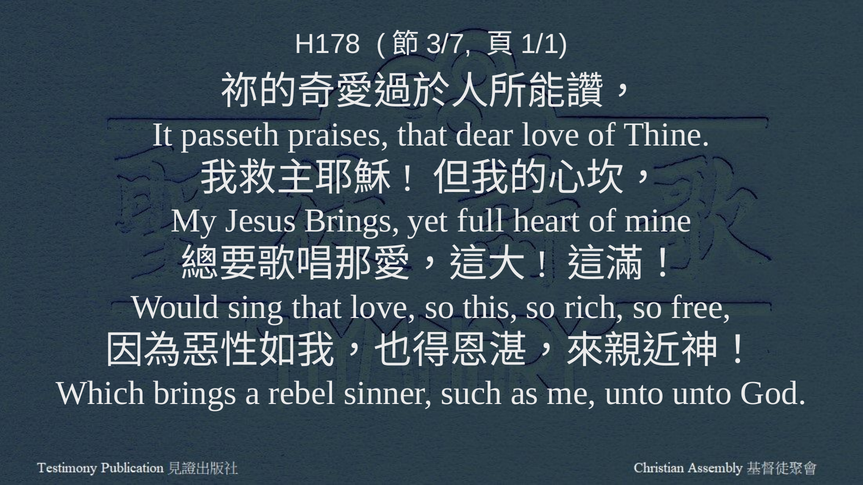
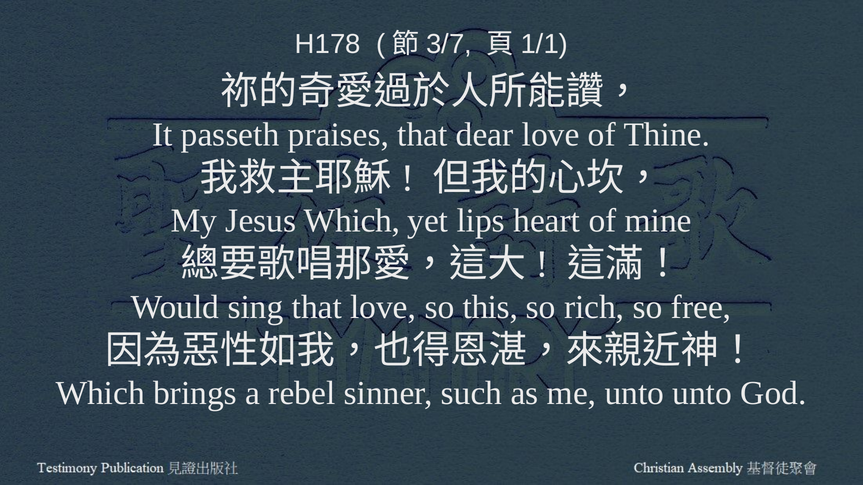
Jesus Brings: Brings -> Which
full: full -> lips
